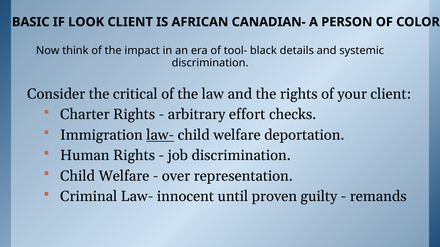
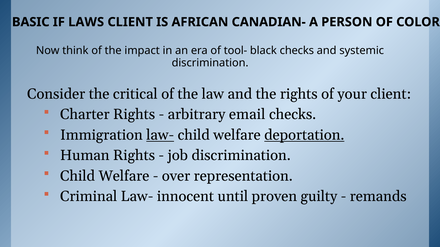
LOOK: LOOK -> LAWS
black details: details -> checks
effort: effort -> email
deportation underline: none -> present
